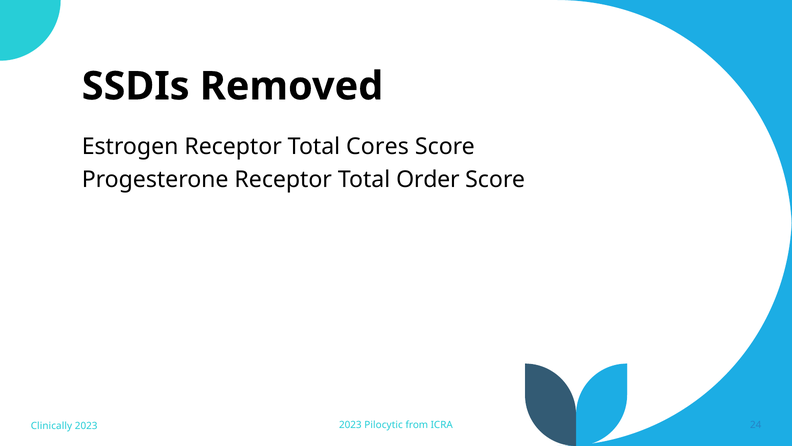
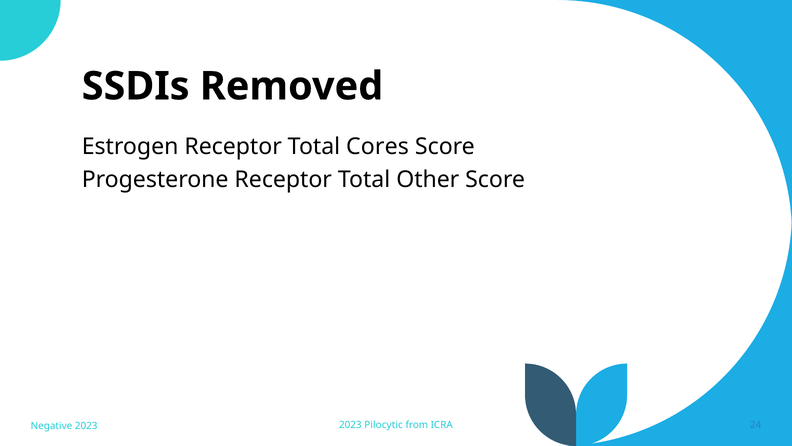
Order: Order -> Other
Clinically: Clinically -> Negative
